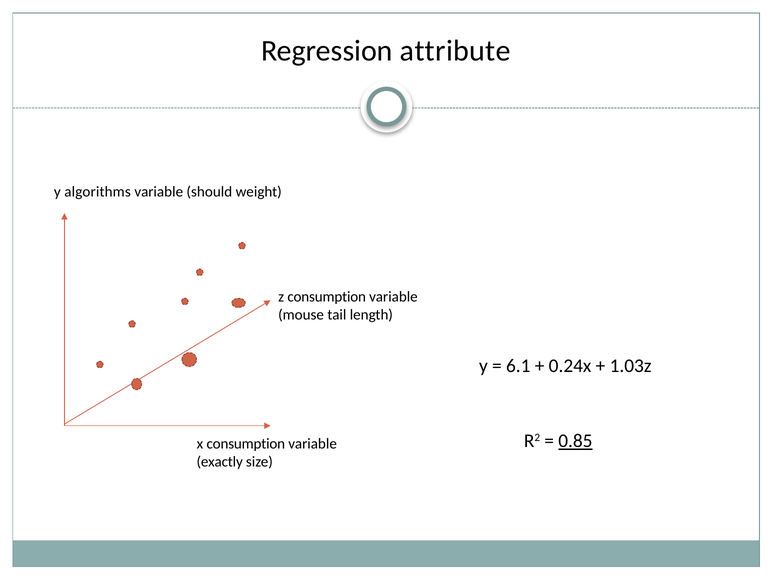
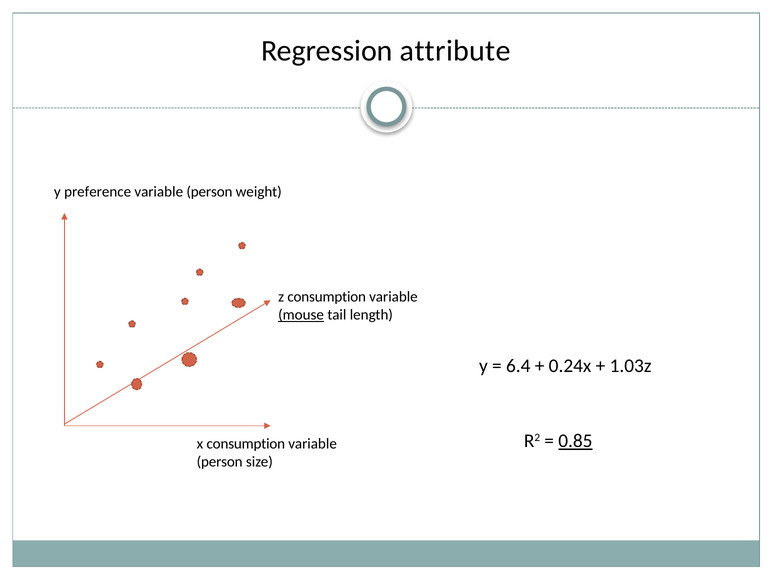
algorithms: algorithms -> preference
should at (209, 192): should -> person
mouse underline: none -> present
6.1: 6.1 -> 6.4
exactly at (220, 461): exactly -> person
